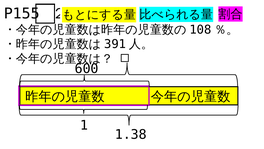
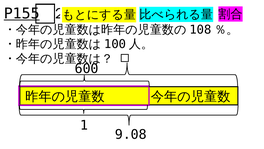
P155 underline: none -> present
391: 391 -> 100
1.38: 1.38 -> 9.08
